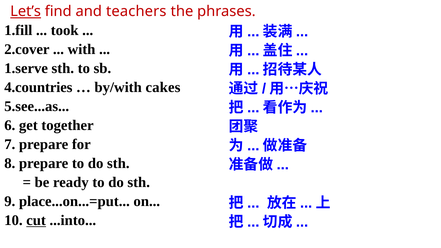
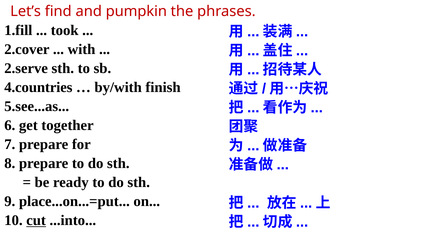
Let’s underline: present -> none
teachers: teachers -> pumpkin
1.serve: 1.serve -> 2.serve
cakes: cakes -> finish
